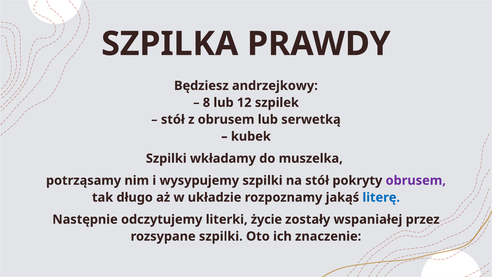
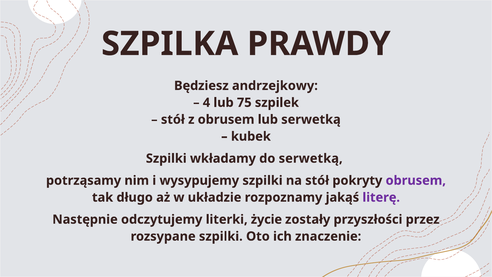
8: 8 -> 4
12: 12 -> 75
do muszelka: muszelka -> serwetką
literę colour: blue -> purple
wspaniałej: wspaniałej -> przyszłości
